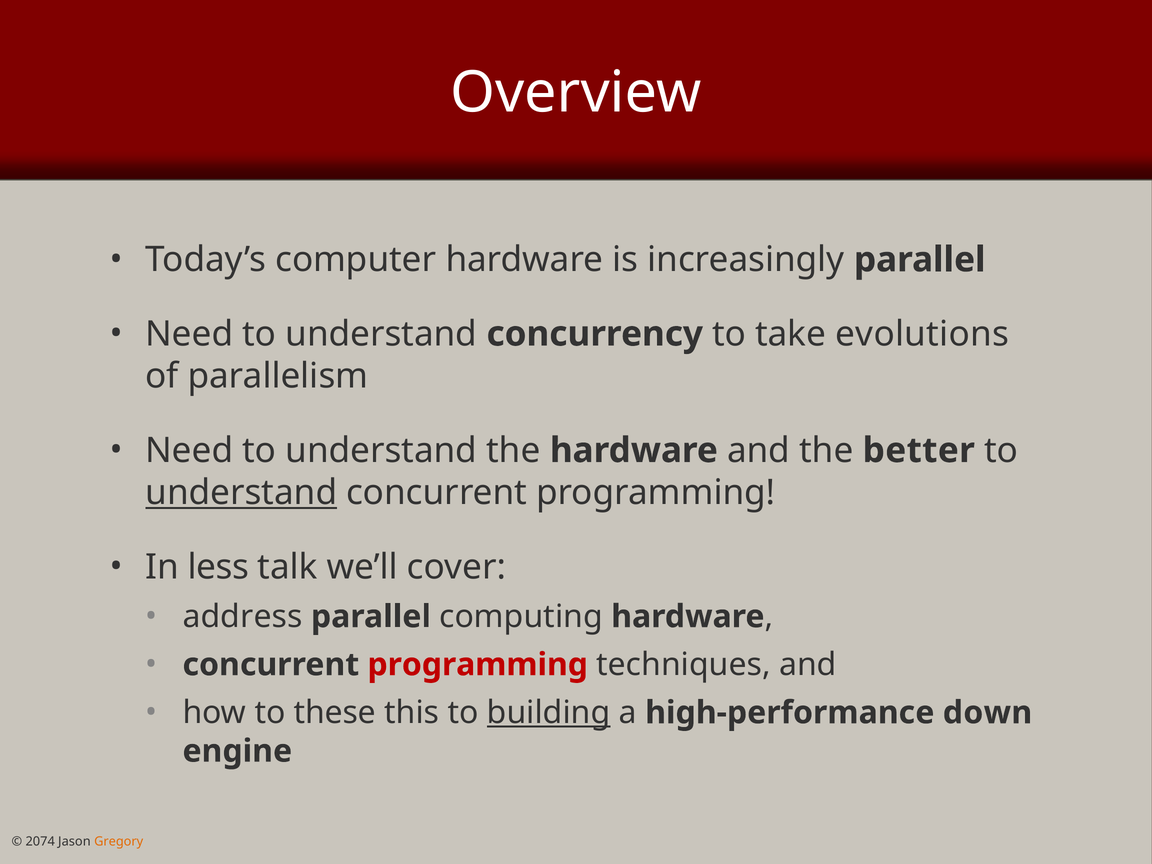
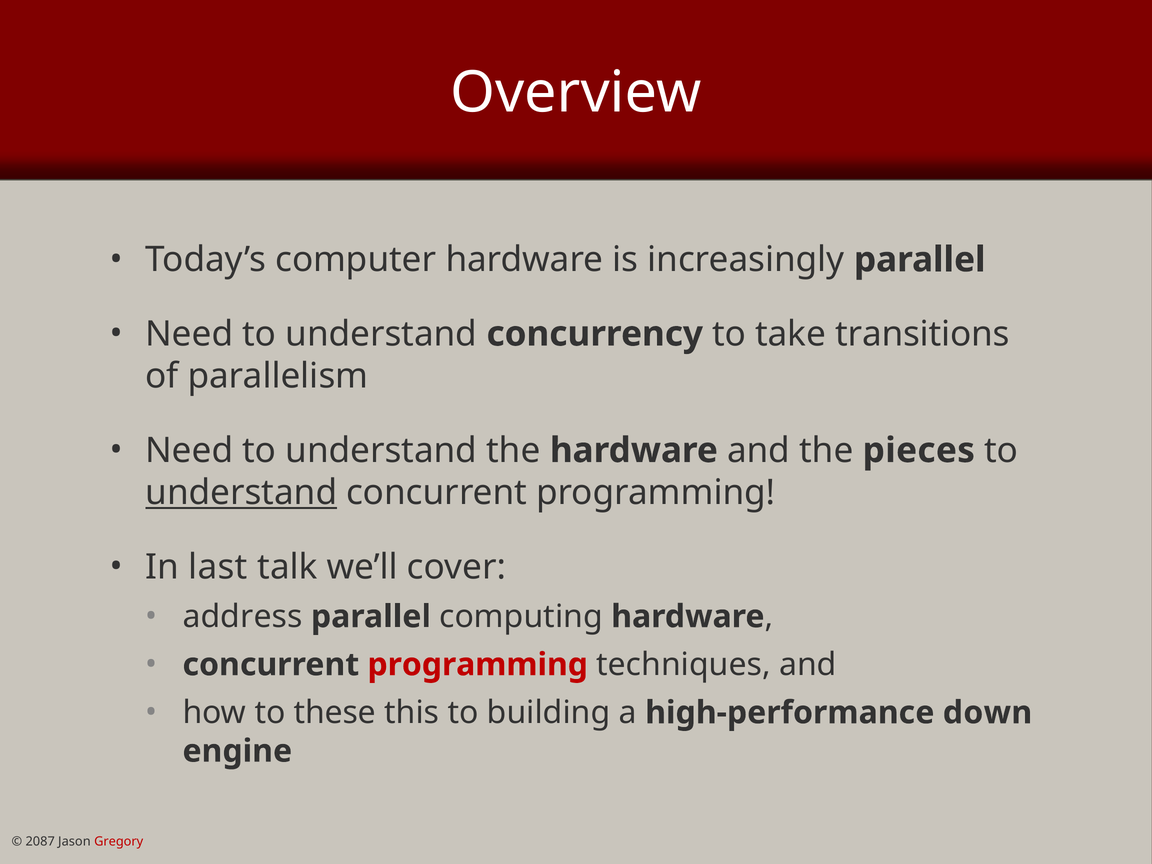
evolutions: evolutions -> transitions
better: better -> pieces
less: less -> last
building underline: present -> none
2074: 2074 -> 2087
Gregory colour: orange -> red
